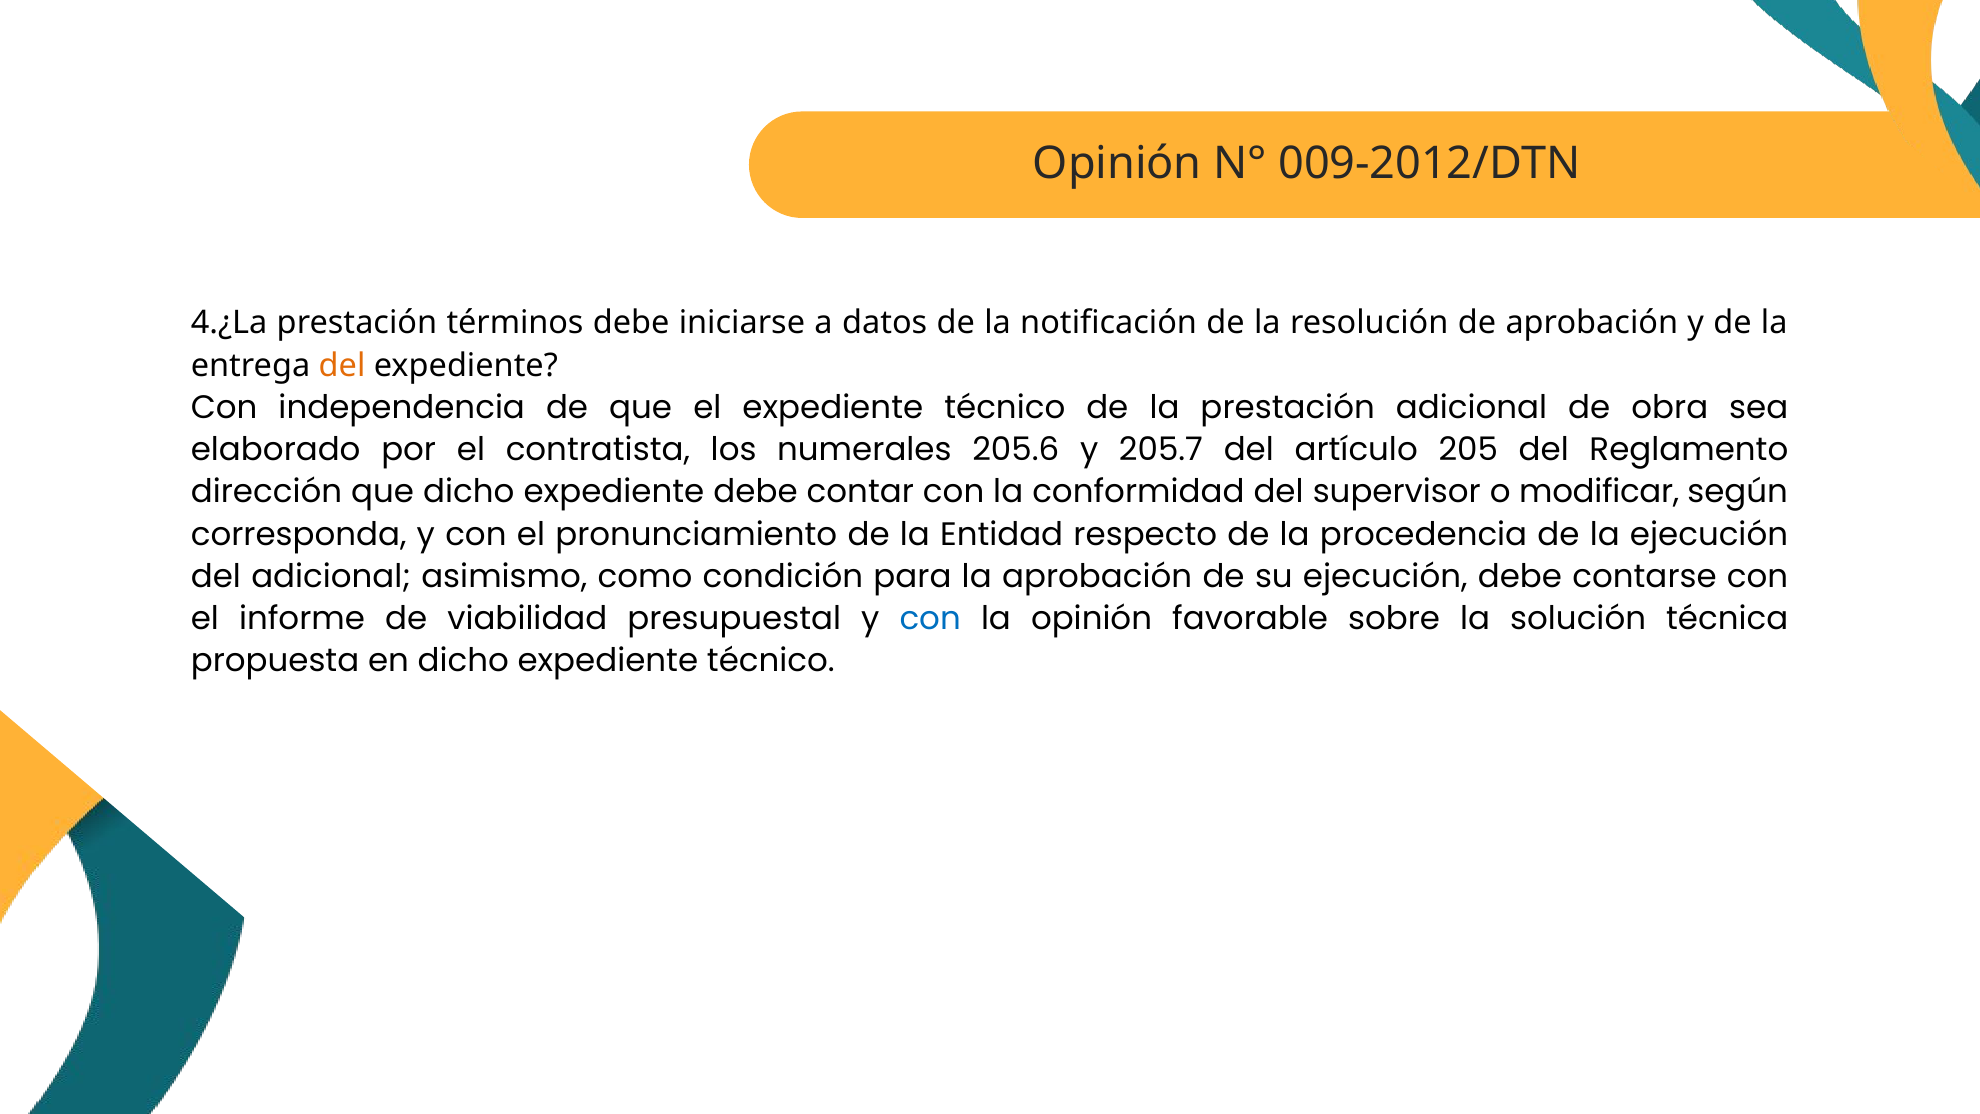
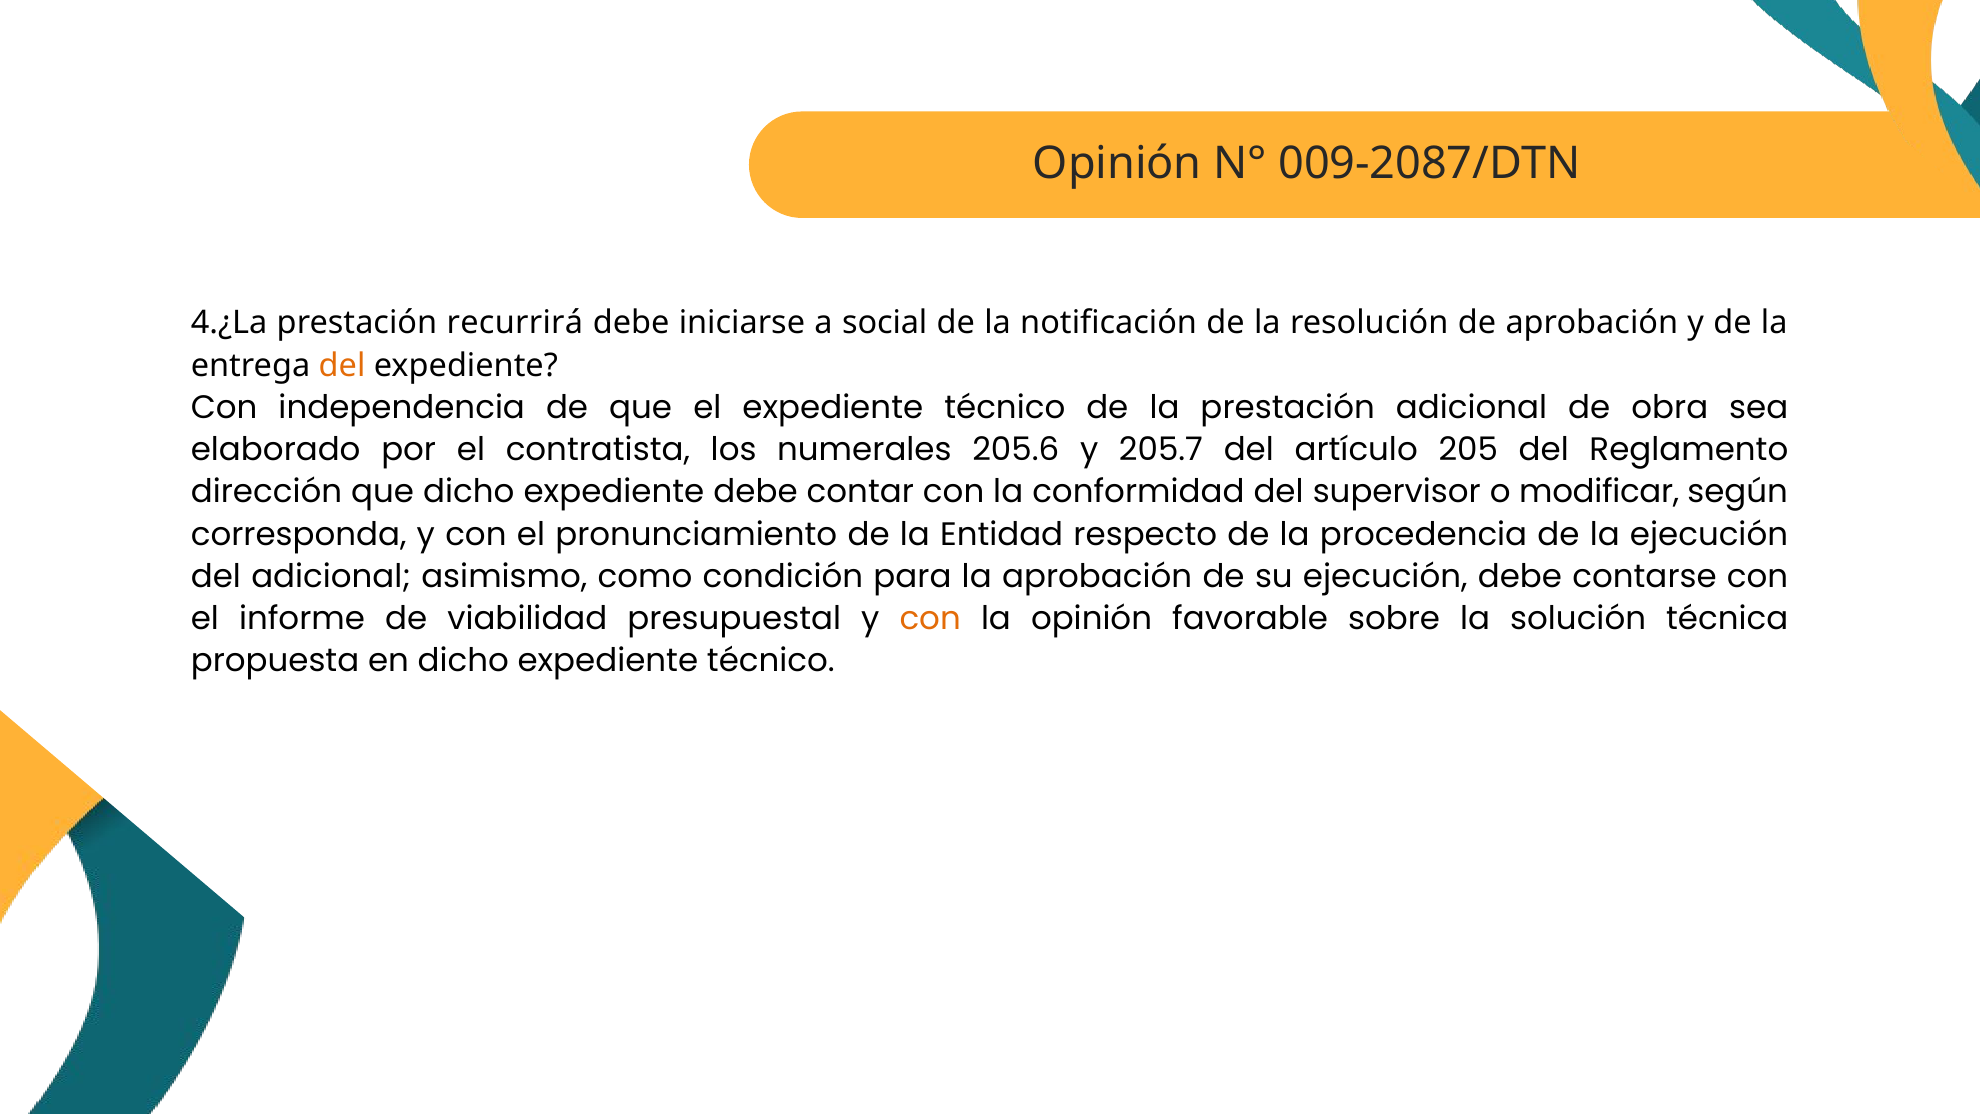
009-2012/DTN: 009-2012/DTN -> 009-2087/DTN
términos: términos -> recurrirá
datos: datos -> social
con at (930, 619) colour: blue -> orange
